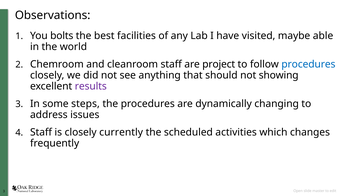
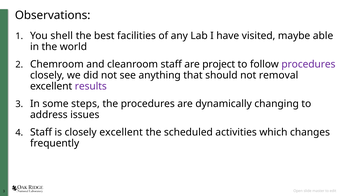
bolts: bolts -> shell
procedures at (308, 64) colour: blue -> purple
showing: showing -> removal
closely currently: currently -> excellent
